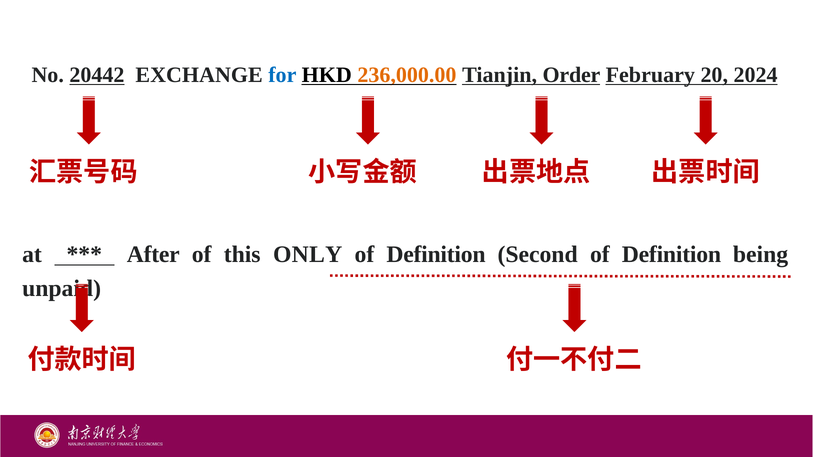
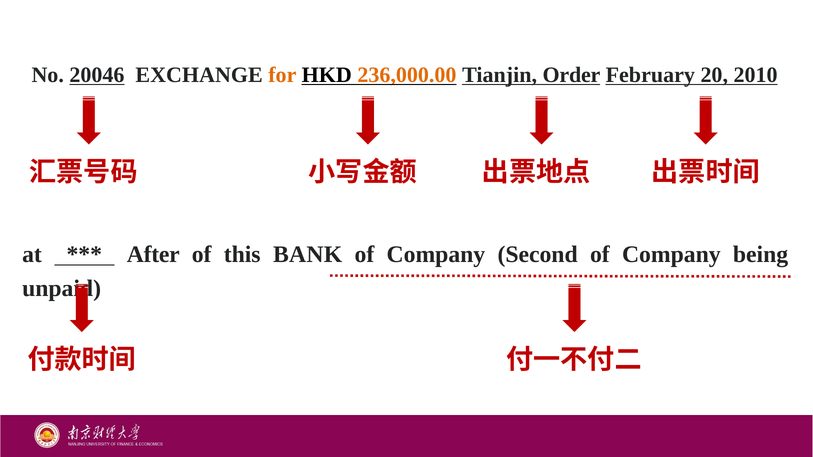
20442: 20442 -> 20046
for colour: blue -> orange
2024: 2024 -> 2010
ONLY: ONLY -> BANK
Definition at (436, 255): Definition -> Company
Second of Definition: Definition -> Company
